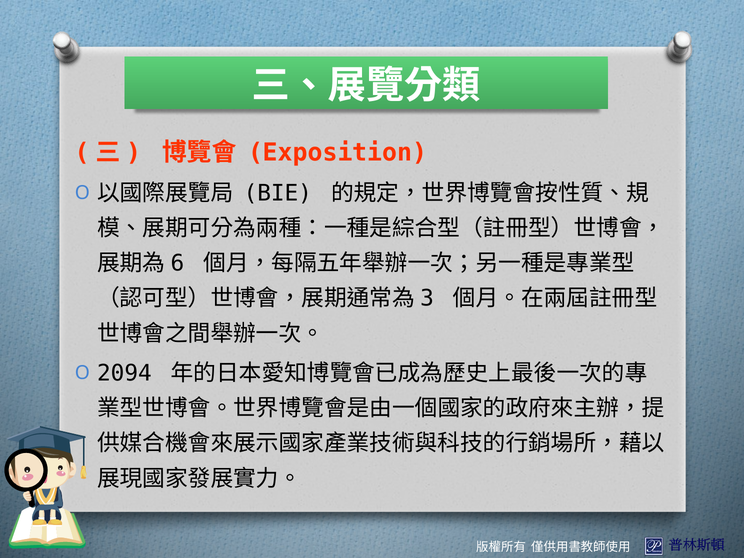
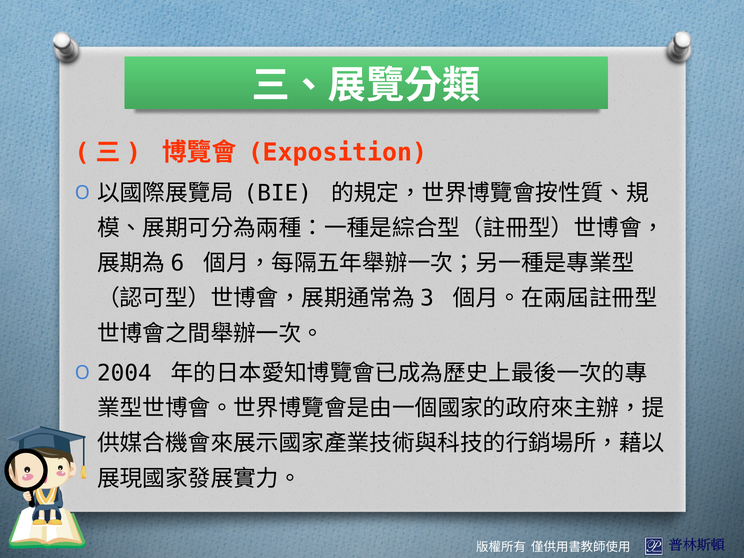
2094: 2094 -> 2004
